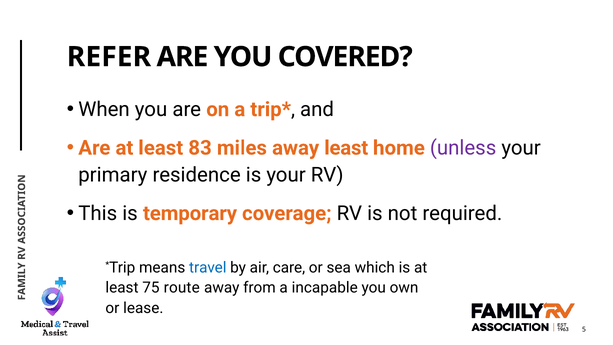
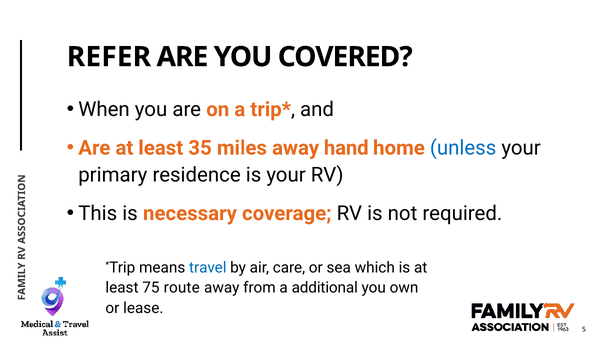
83: 83 -> 35
away least: least -> hand
unless colour: purple -> blue
temporary: temporary -> necessary
incapable: incapable -> additional
